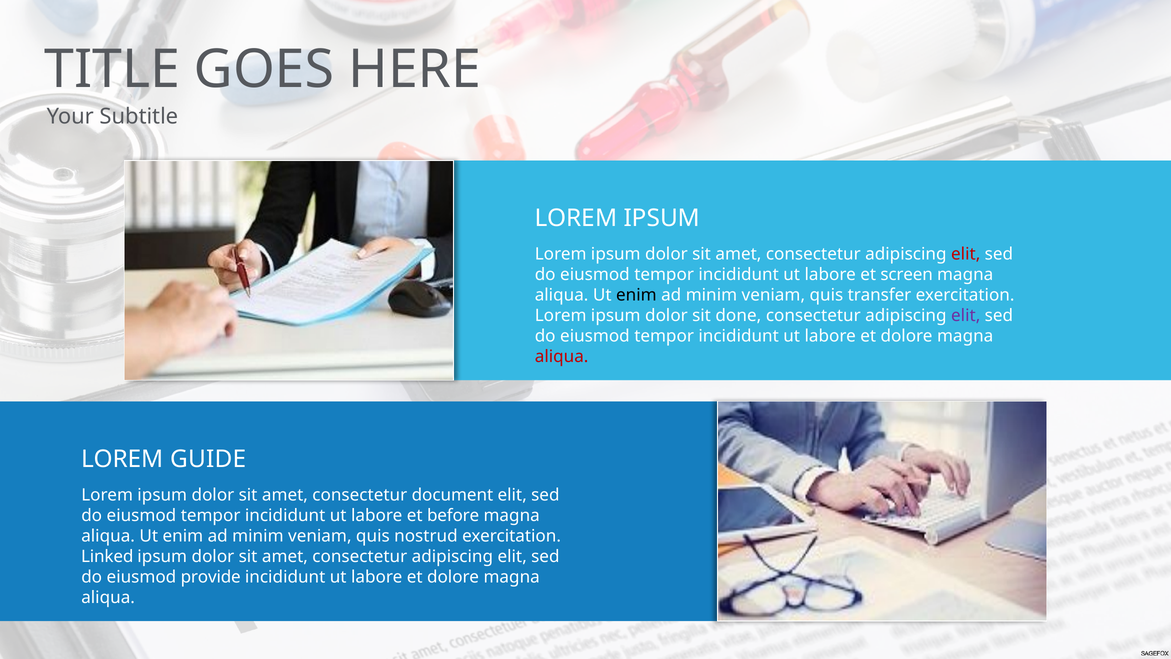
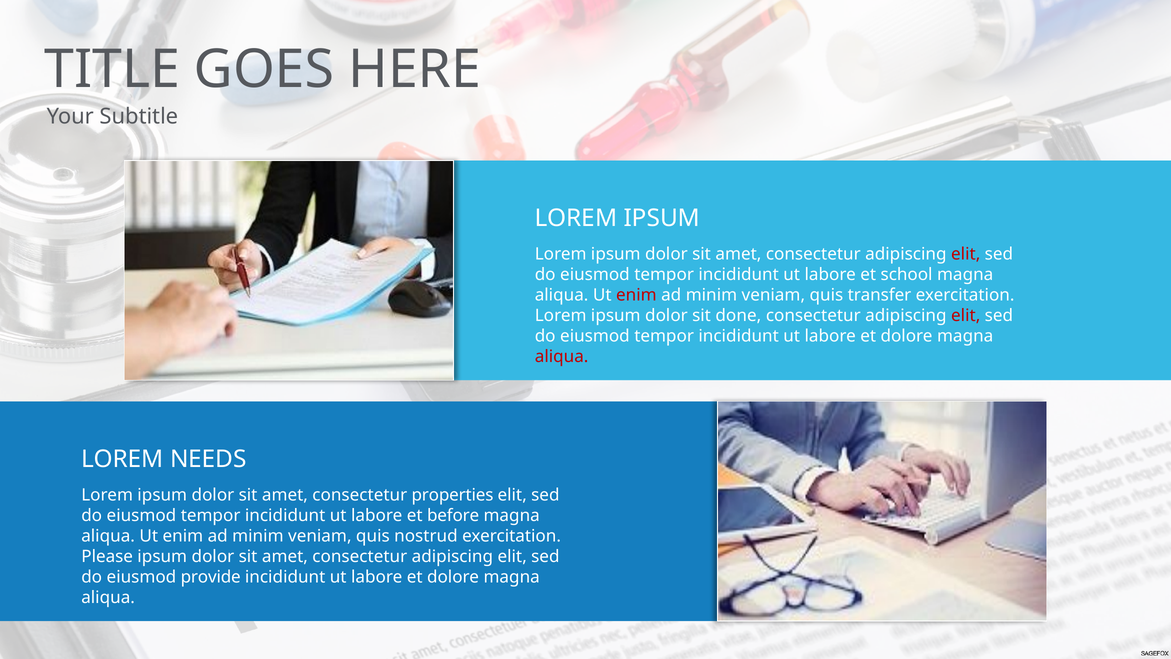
screen: screen -> school
enim at (636, 295) colour: black -> red
elit at (966, 316) colour: purple -> red
GUIDE: GUIDE -> NEEDS
document: document -> properties
Linked: Linked -> Please
